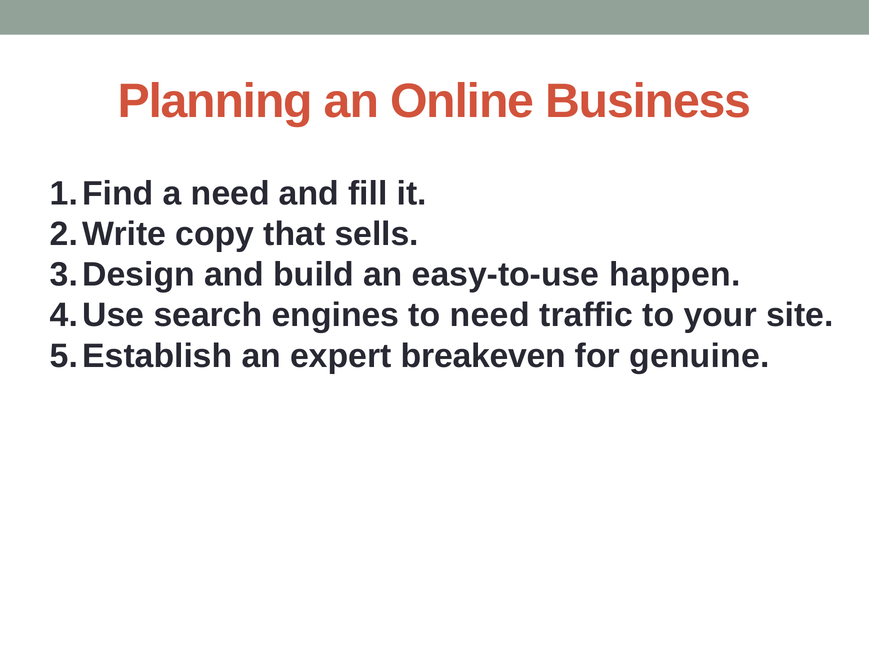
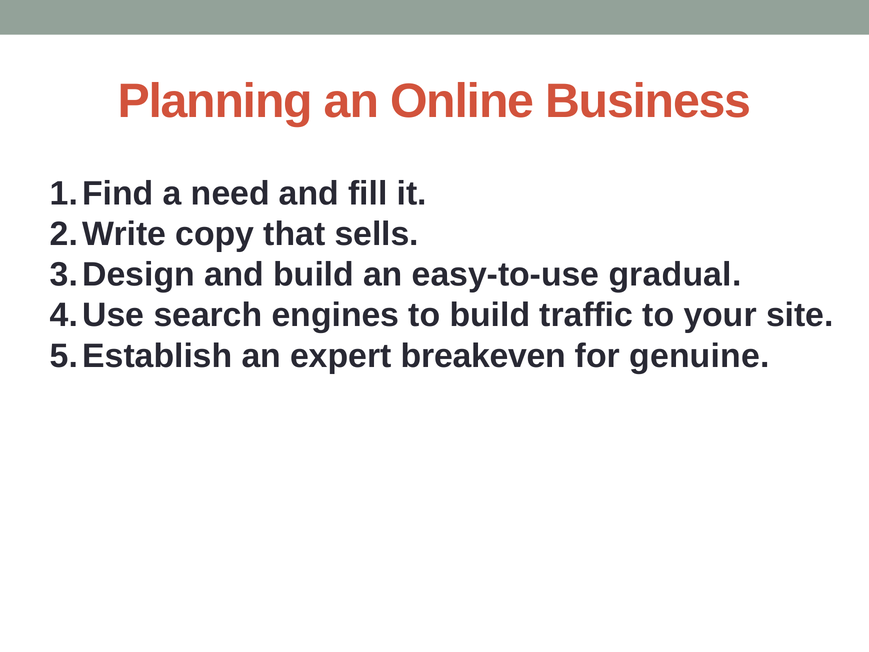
happen: happen -> gradual
to need: need -> build
